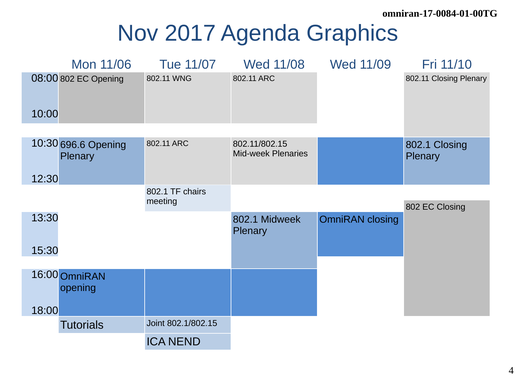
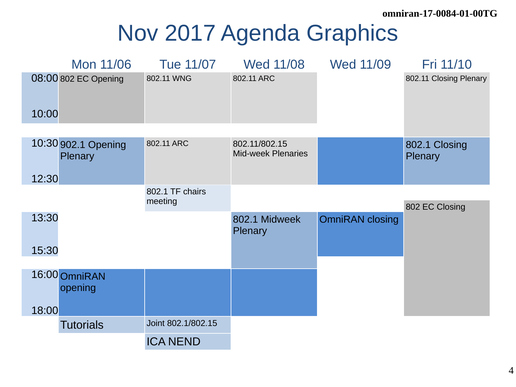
696.6: 696.6 -> 902.1
